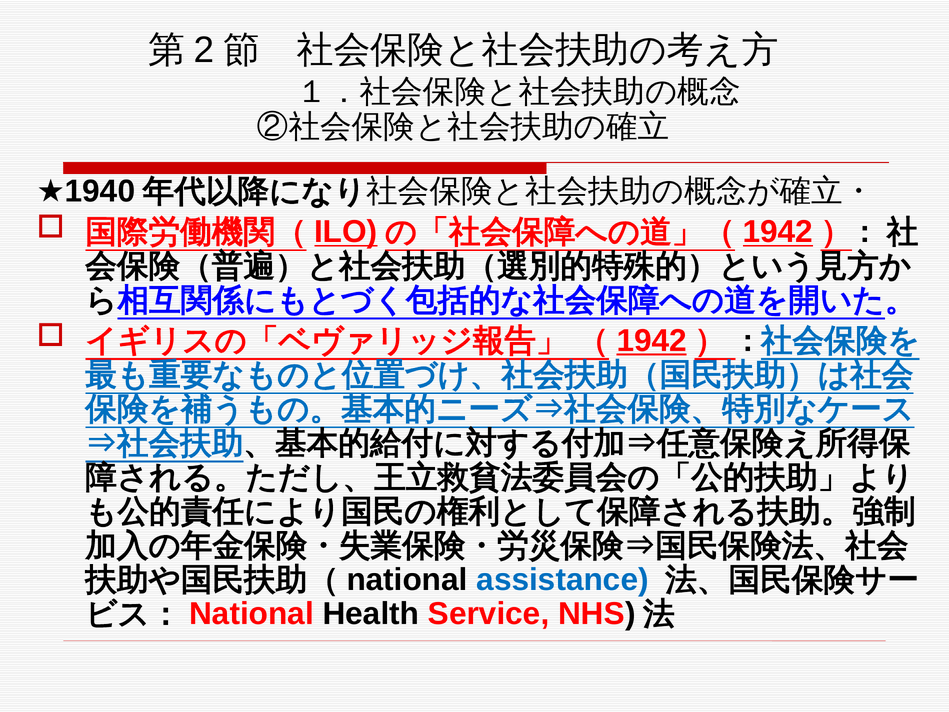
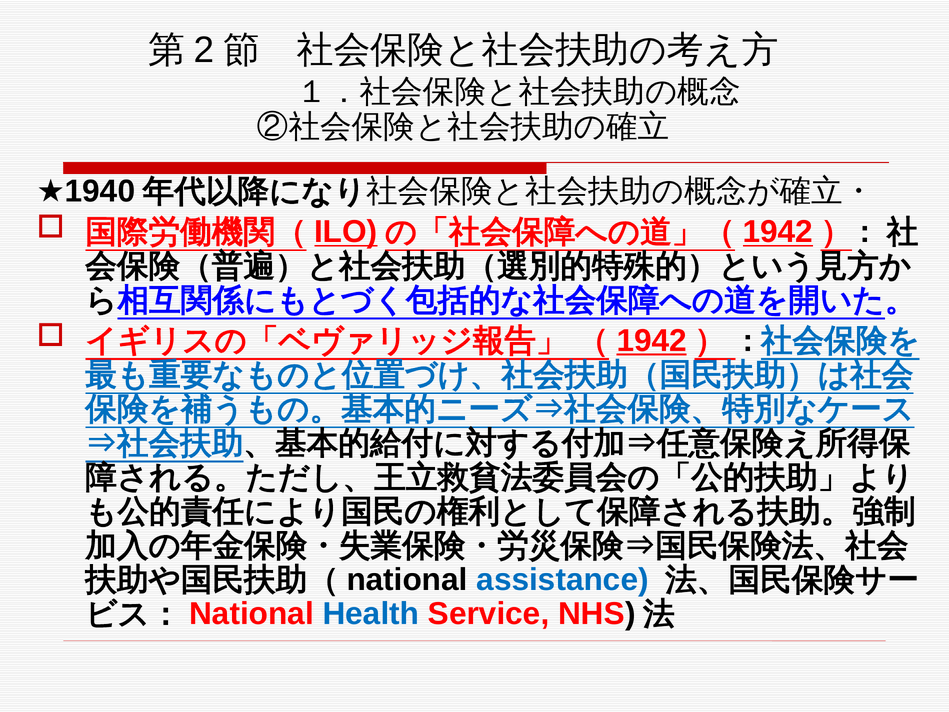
Health colour: black -> blue
